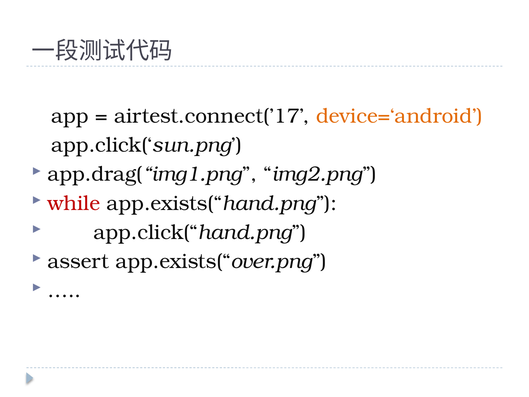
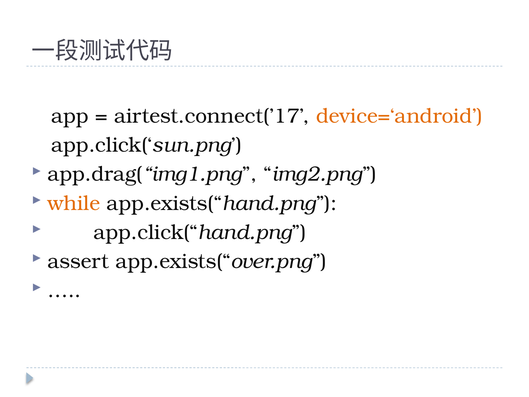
while colour: red -> orange
